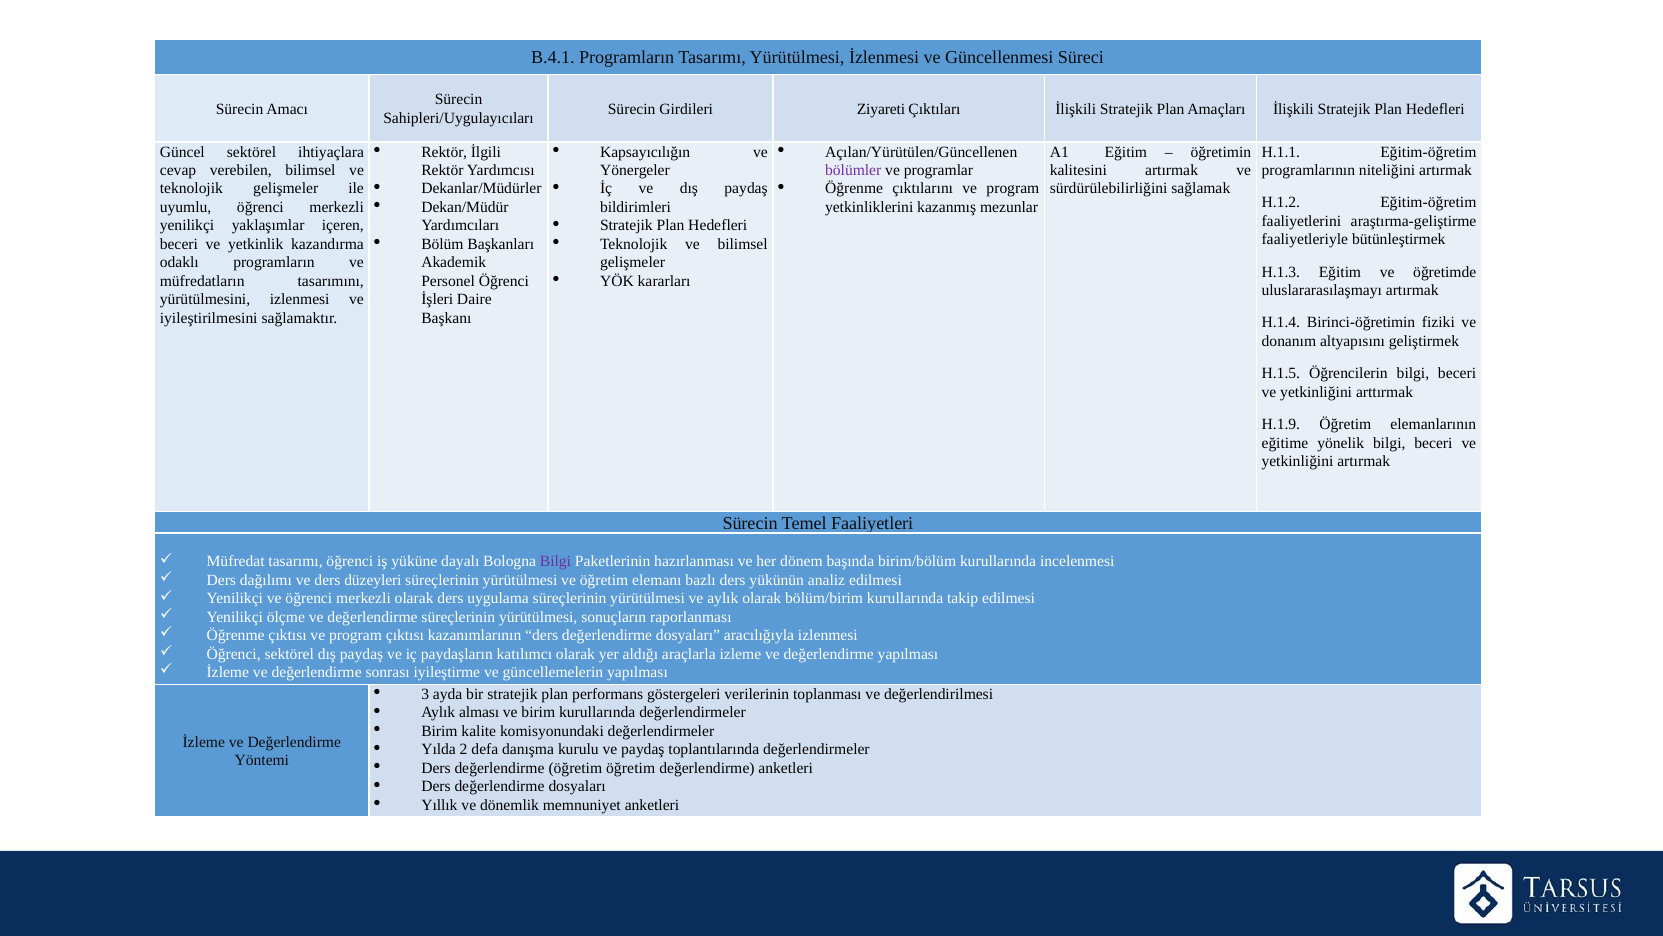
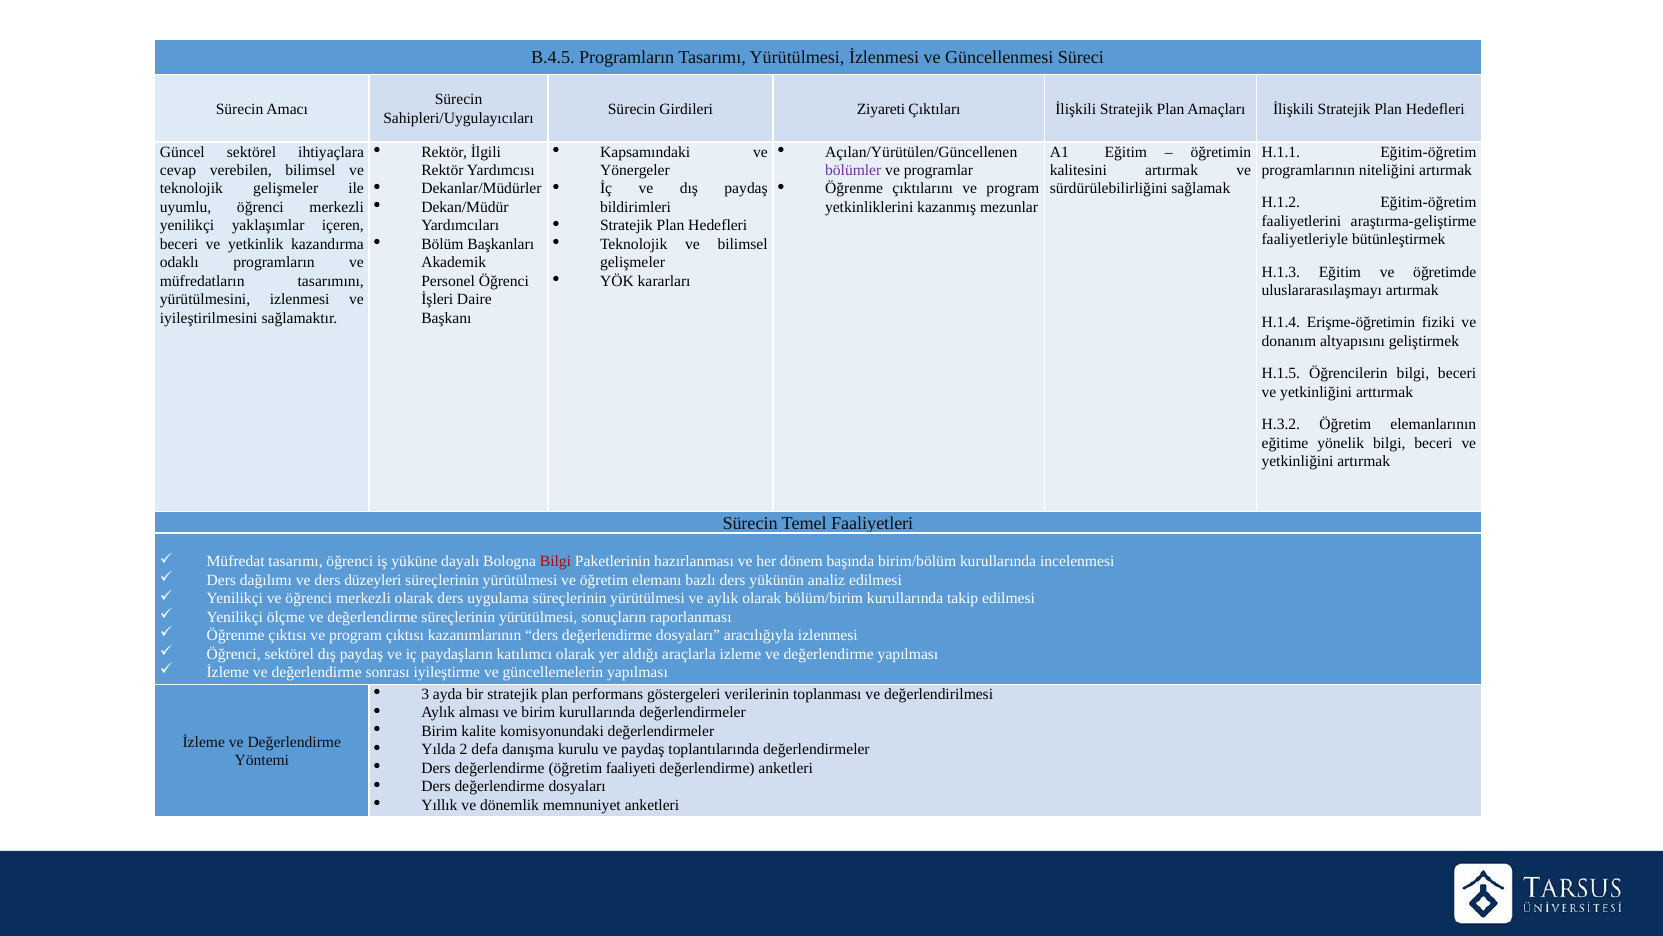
B.4.1: B.4.1 -> B.4.5
Kapsayıcılığın: Kapsayıcılığın -> Kapsamındaki
Birinci-öğretimin: Birinci-öğretimin -> Erişme-öğretimin
H.1.9: H.1.9 -> H.3.2
Bilgi at (555, 561) colour: purple -> red
öğretim öğretim: öğretim -> faaliyeti
